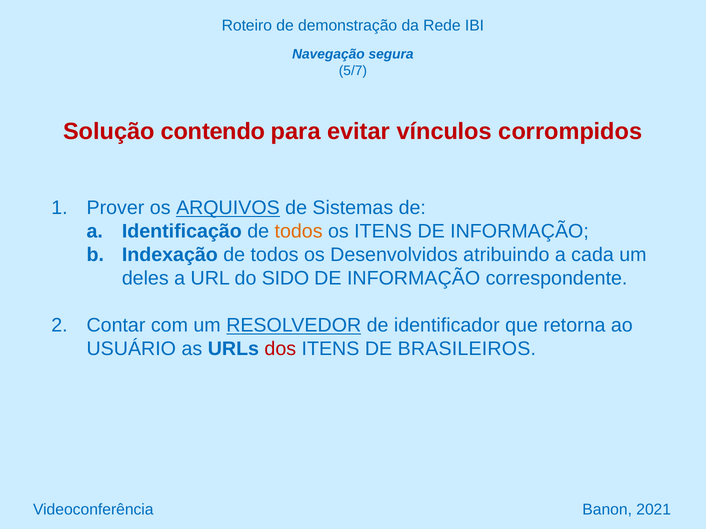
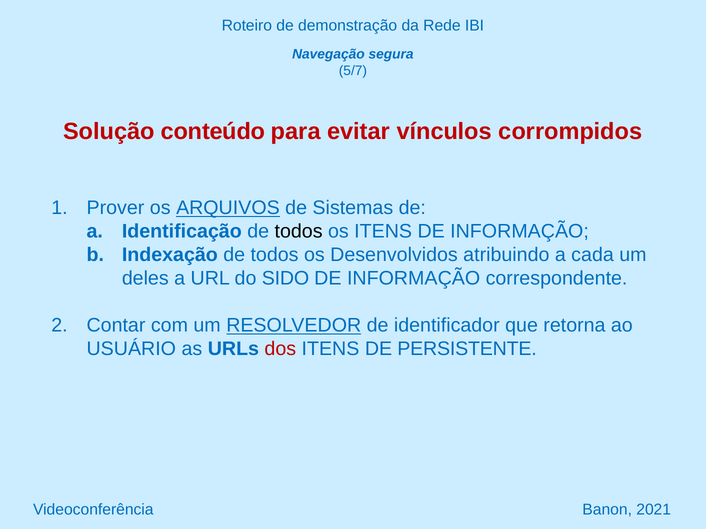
contendo: contendo -> conteúdo
todos at (299, 232) colour: orange -> black
BRASILEIROS: BRASILEIROS -> PERSISTENTE
